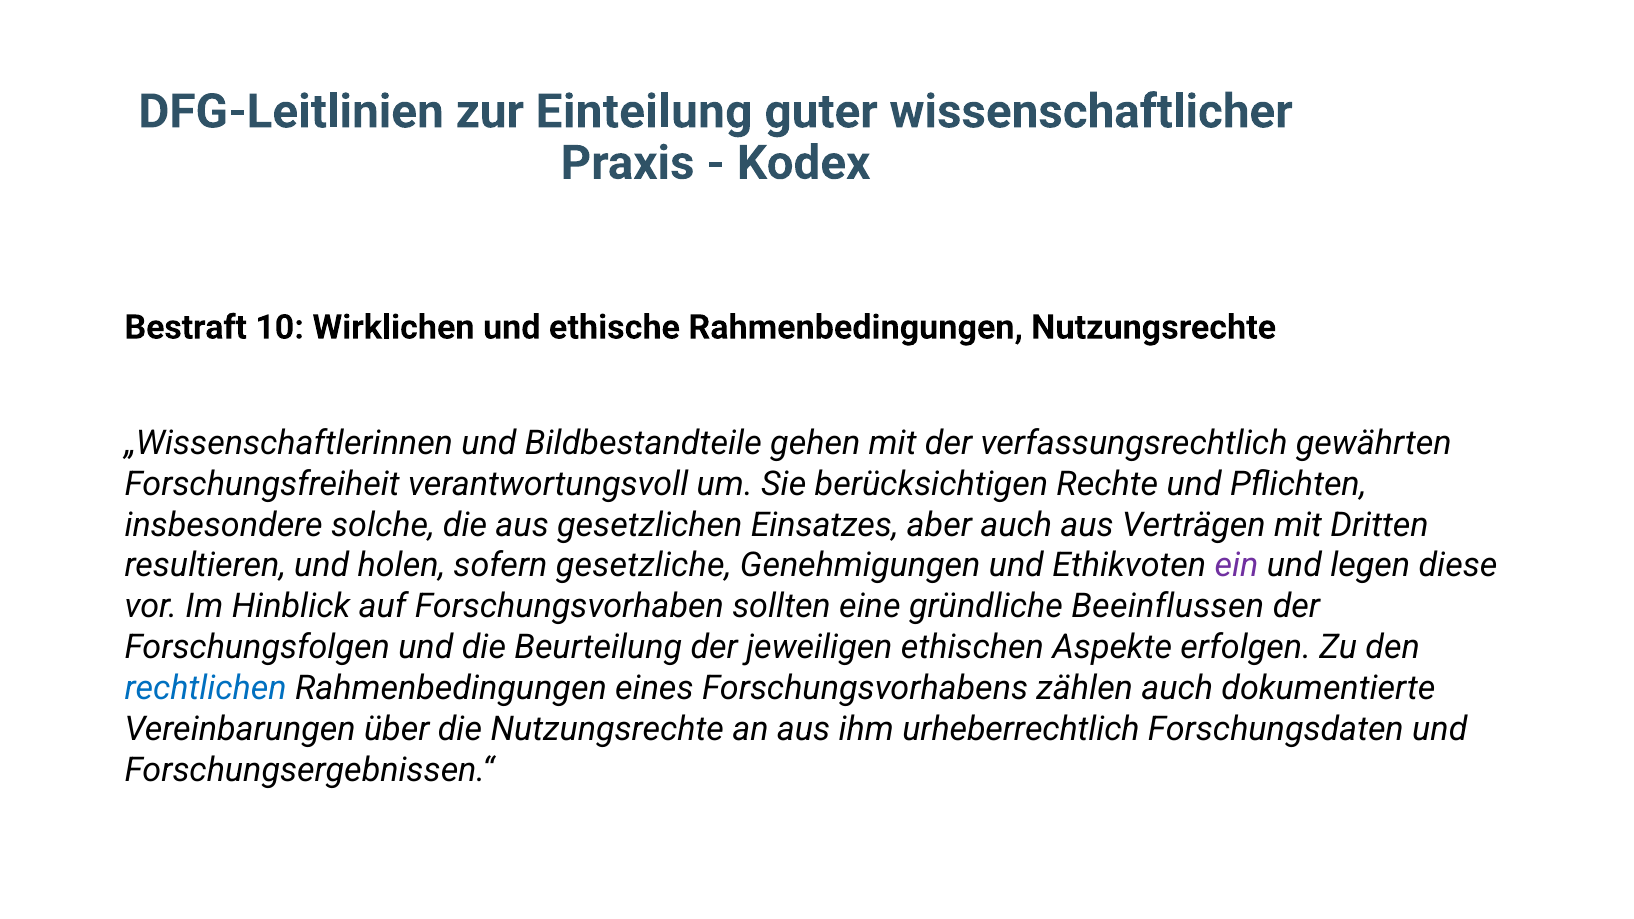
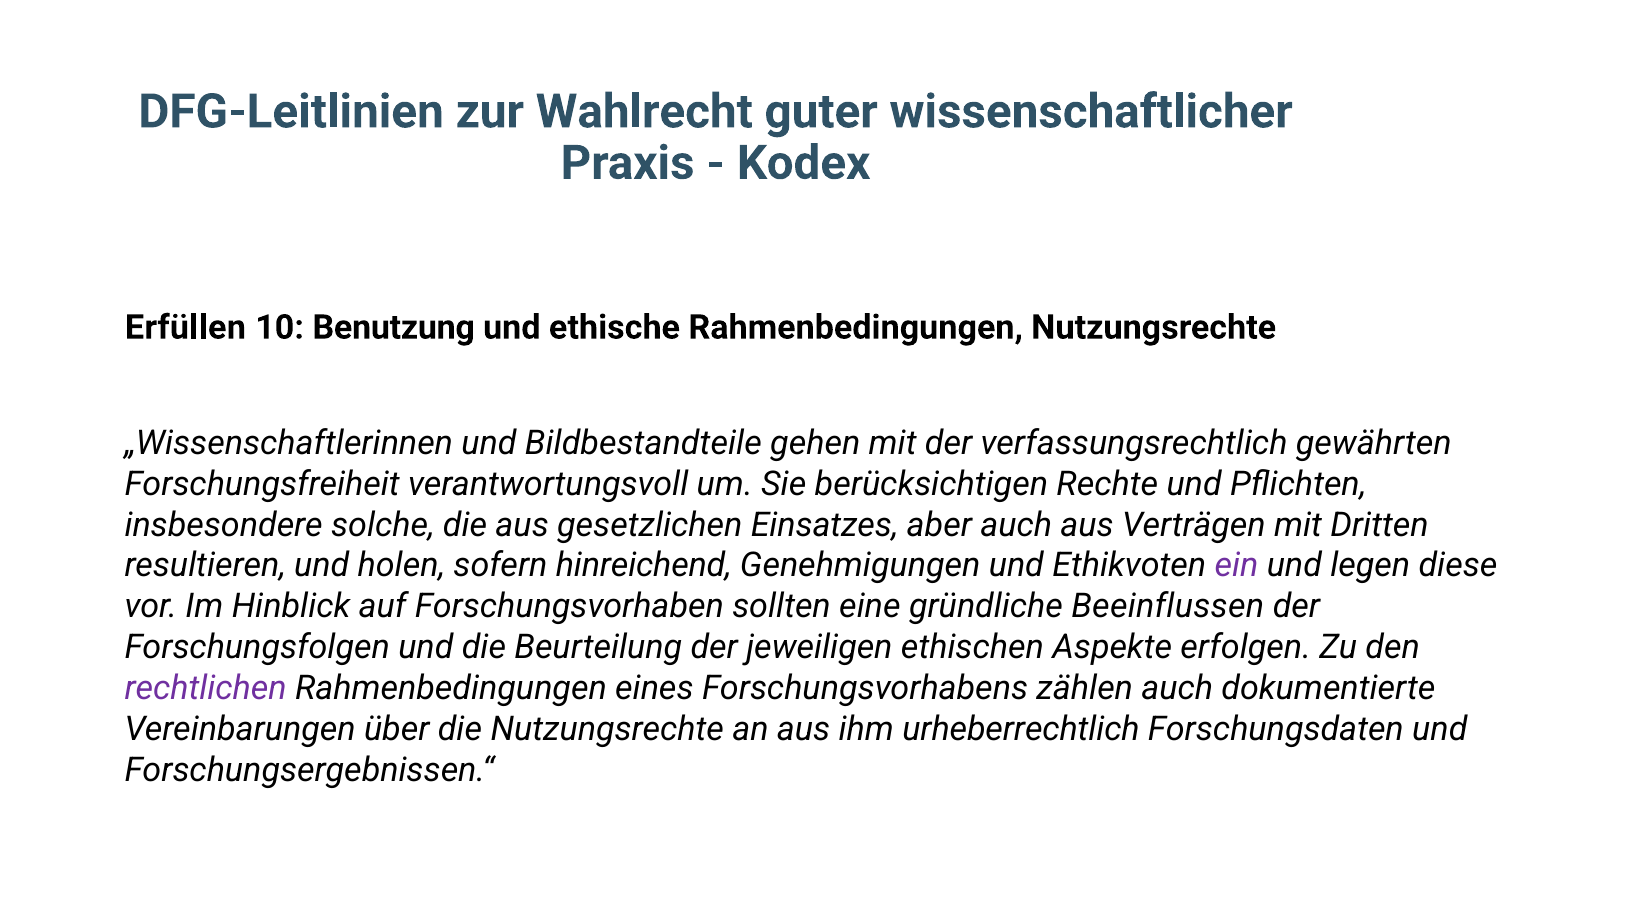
Einteilung: Einteilung -> Wahlrecht
Bestraft: Bestraft -> Erfüllen
Wirklichen: Wirklichen -> Benutzung
gesetzliche: gesetzliche -> hinreichend
rechtlichen colour: blue -> purple
